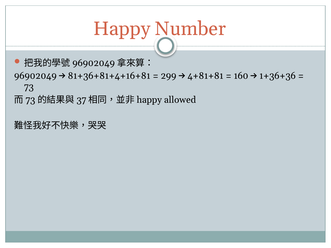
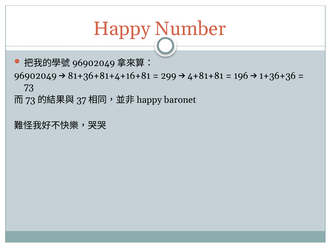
160: 160 -> 196
allowed: allowed -> baronet
